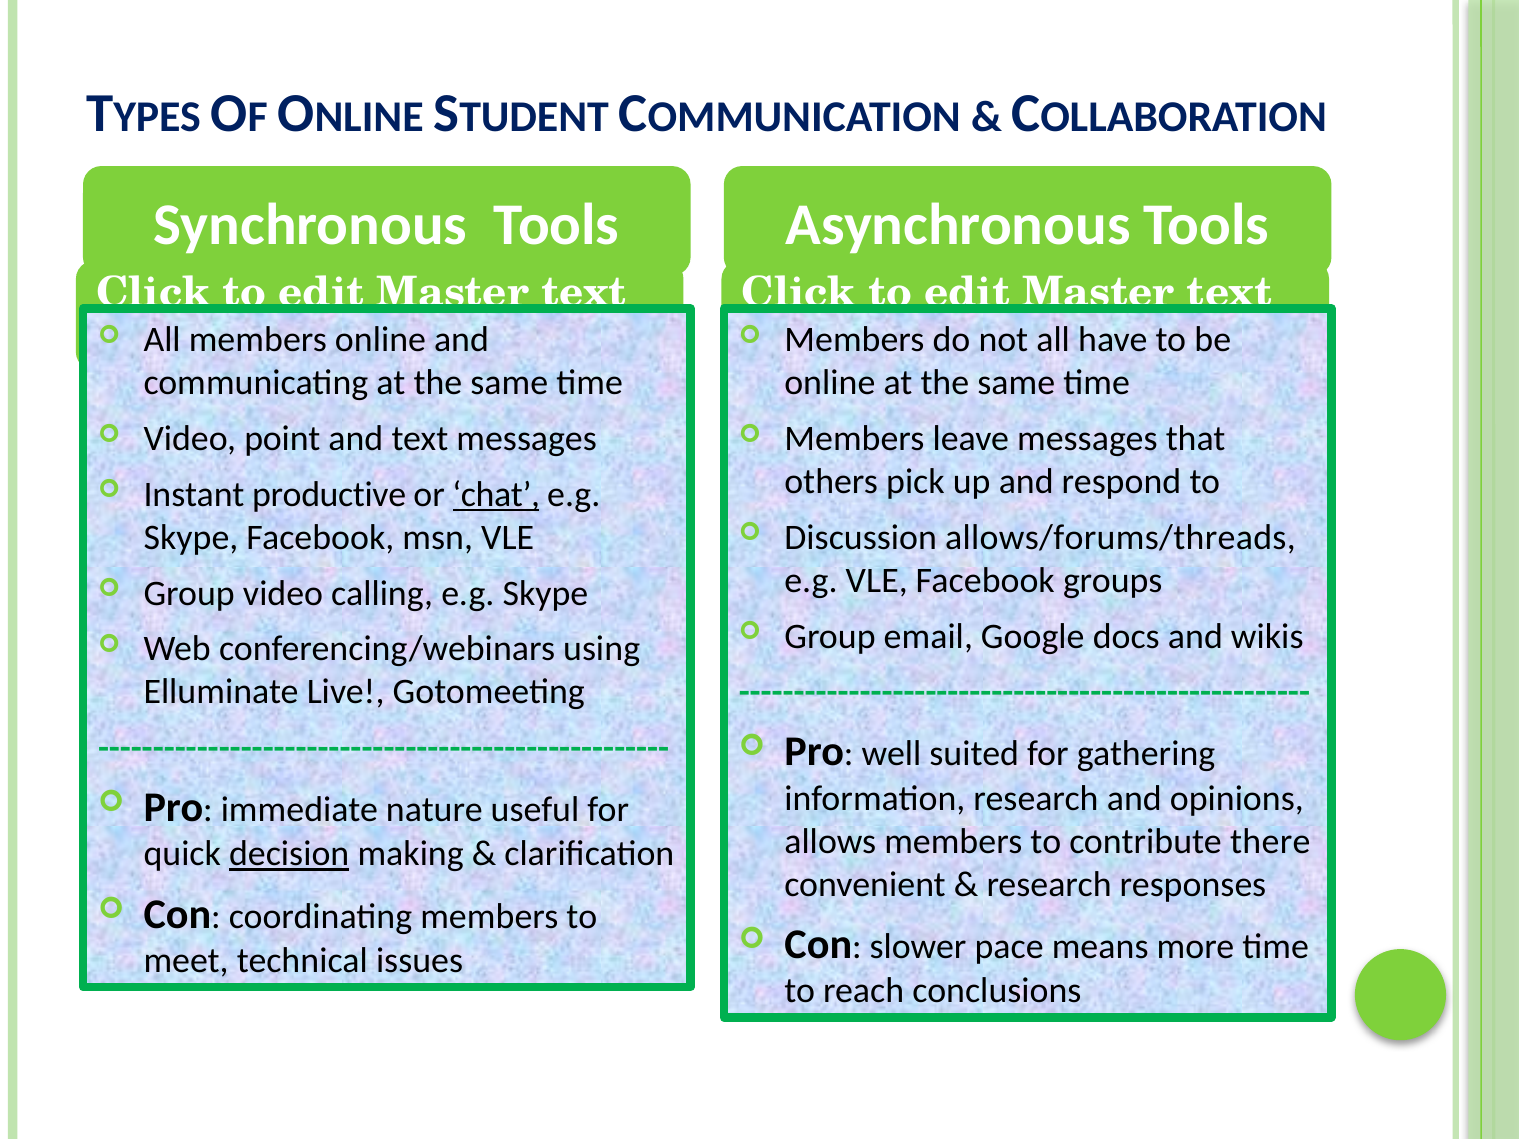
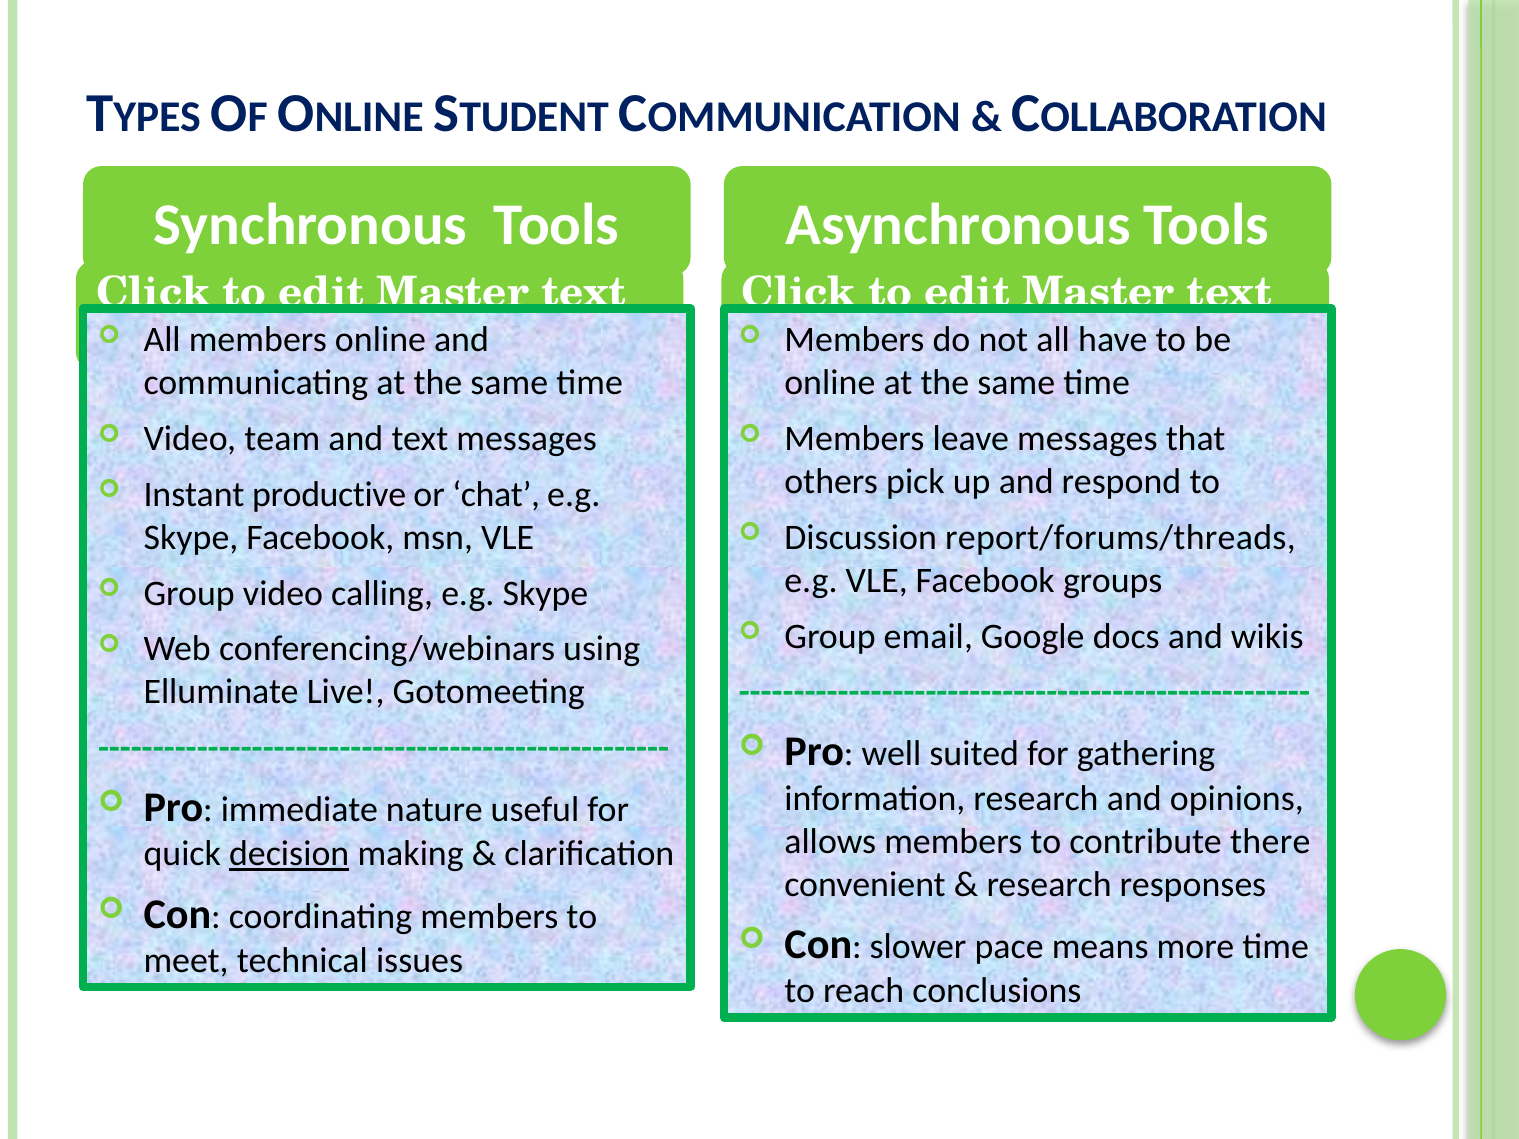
point: point -> team
chat underline: present -> none
allows/forums/threads: allows/forums/threads -> report/forums/threads
